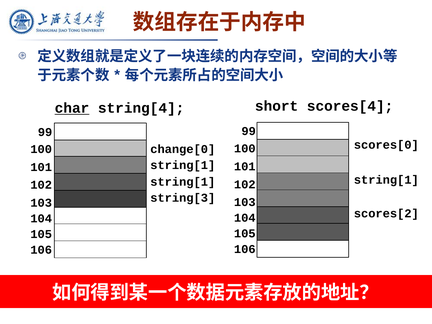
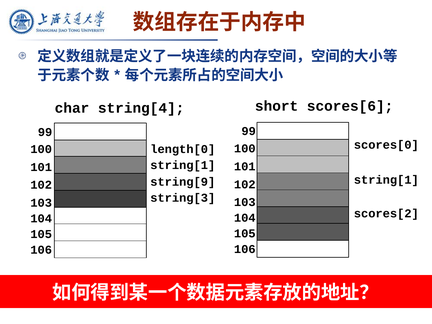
scores[4: scores[4 -> scores[6
char underline: present -> none
change[0: change[0 -> length[0
string[1 at (183, 182): string[1 -> string[9
